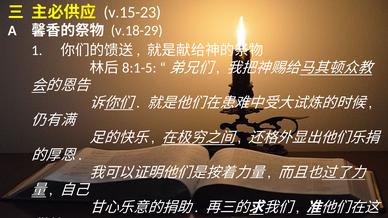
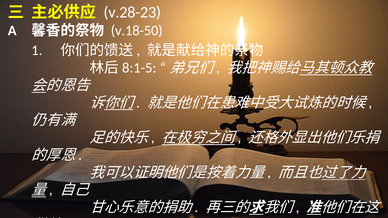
v.15-23: v.15-23 -> v.28-23
v.18-29: v.18-29 -> v.18-50
